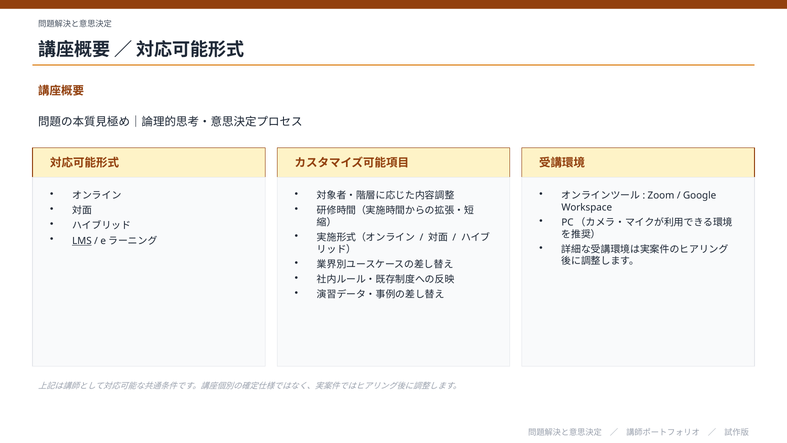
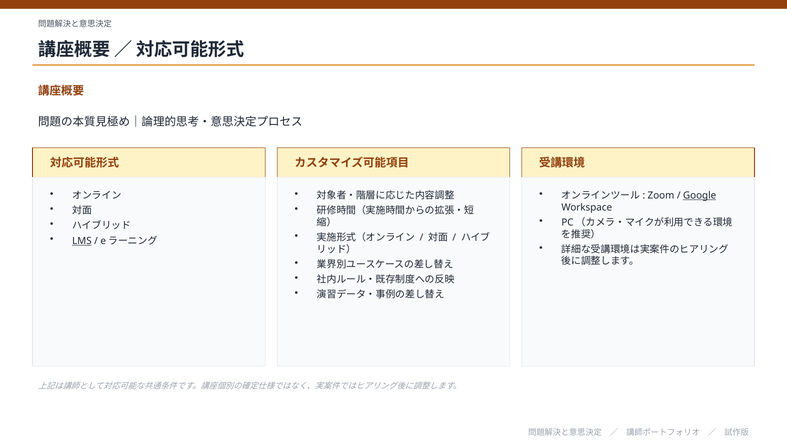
Google underline: none -> present
